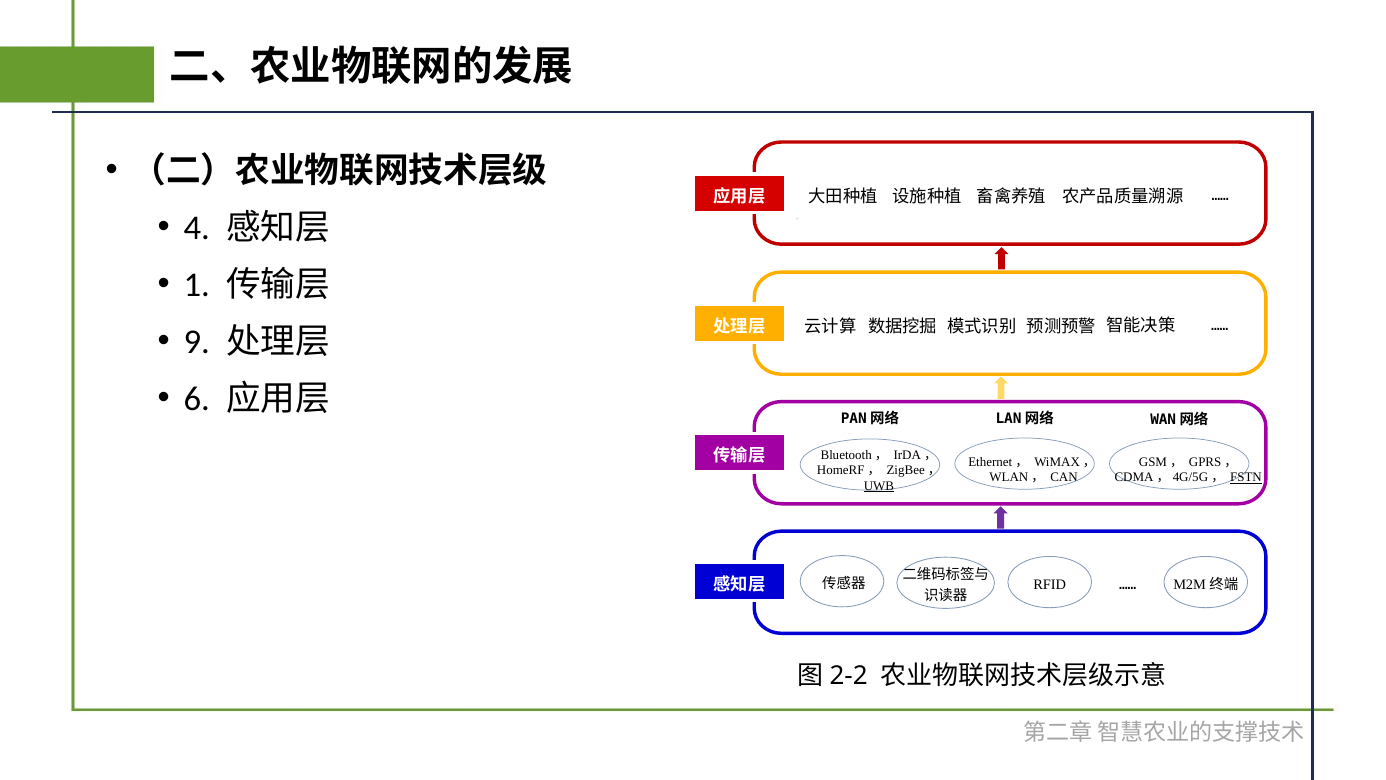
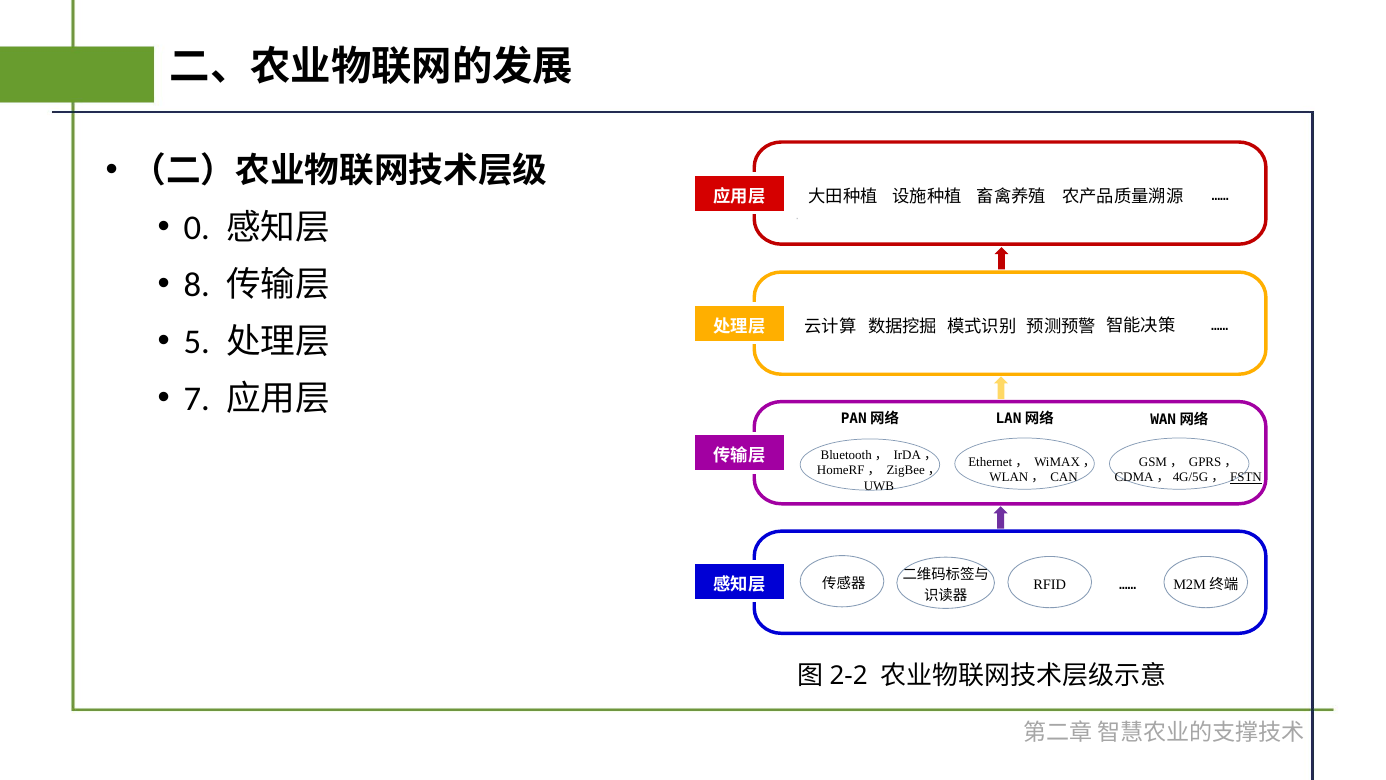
4: 4 -> 0
1: 1 -> 8
9: 9 -> 5
6: 6 -> 7
UWB underline: present -> none
